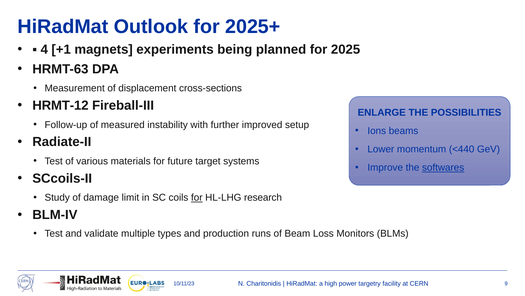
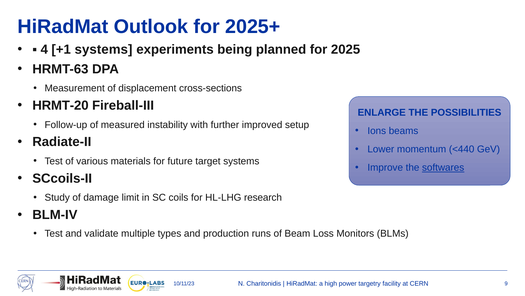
+1 magnets: magnets -> systems
HRMT-12: HRMT-12 -> HRMT-20
for at (197, 197) underline: present -> none
